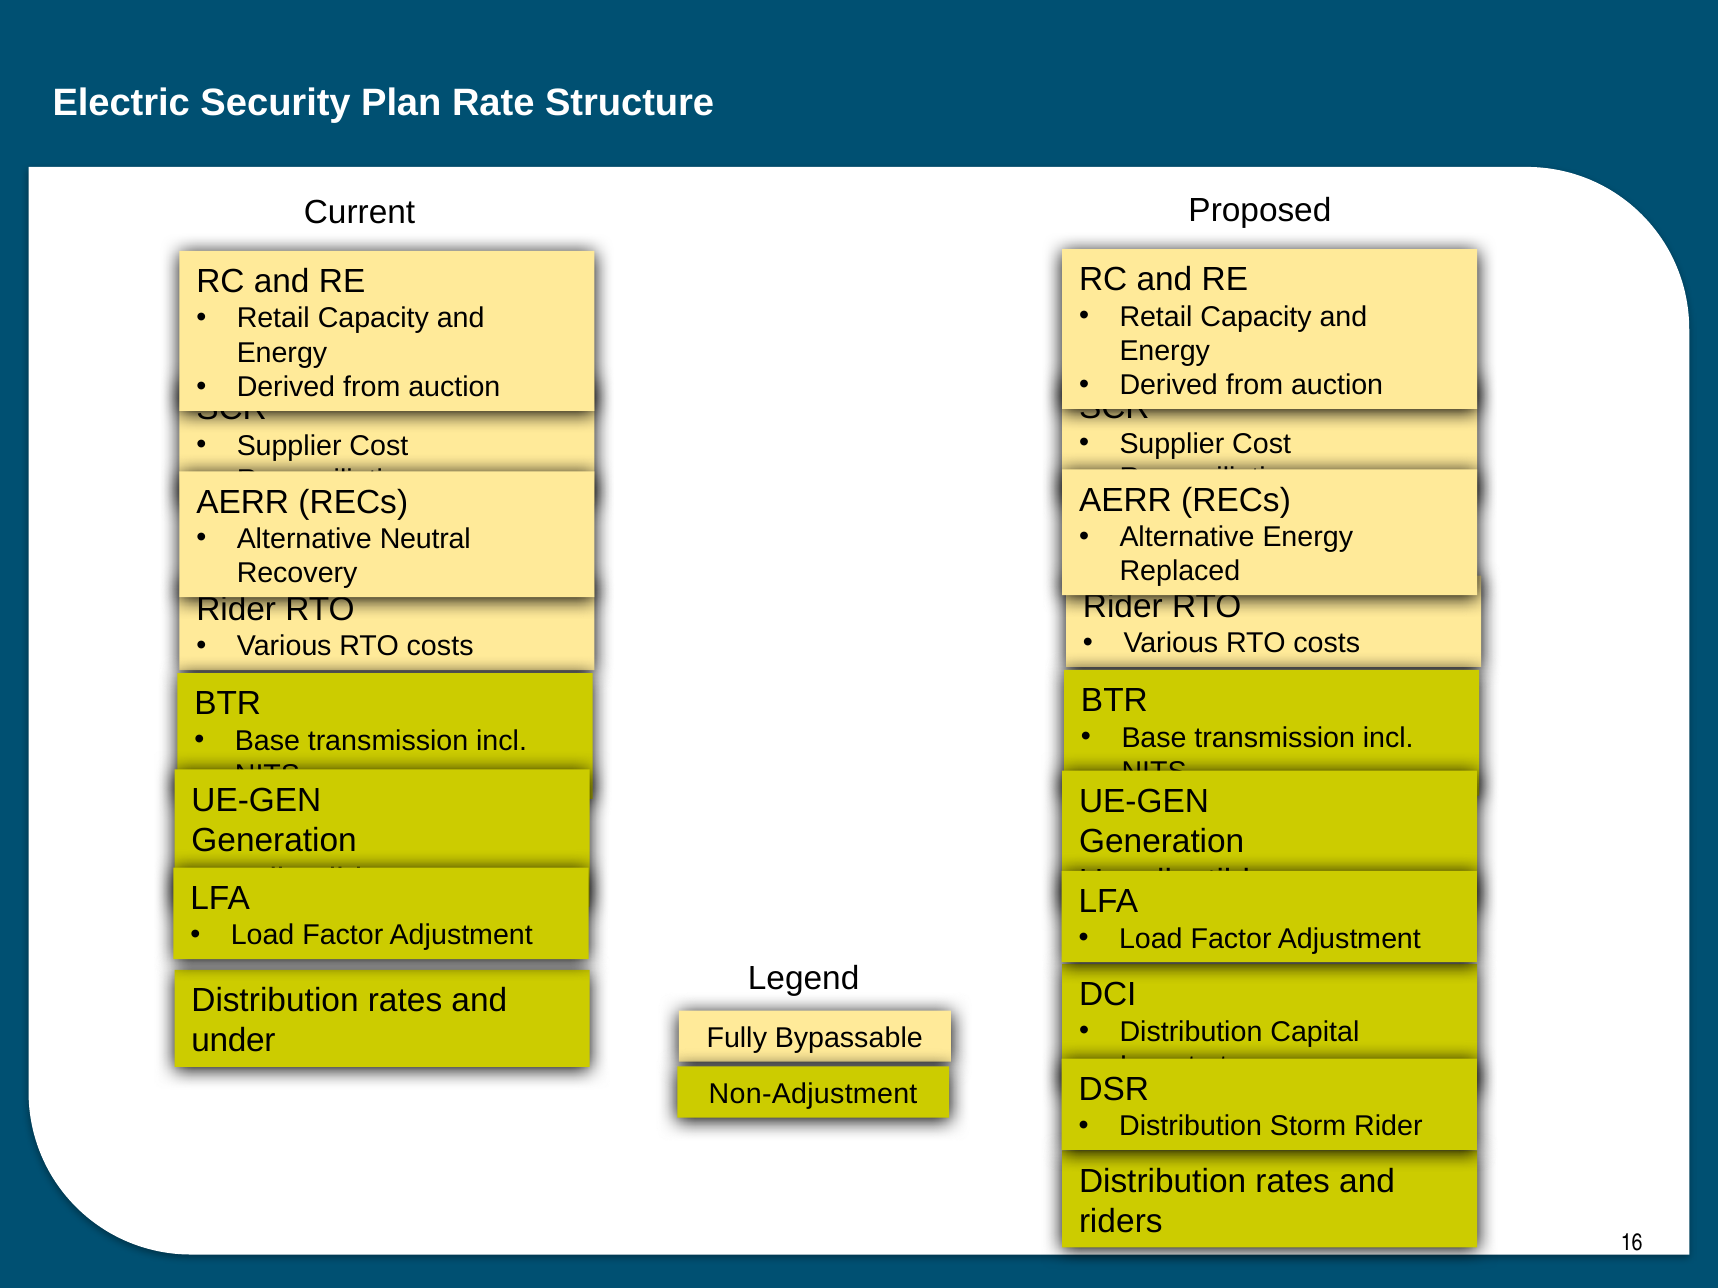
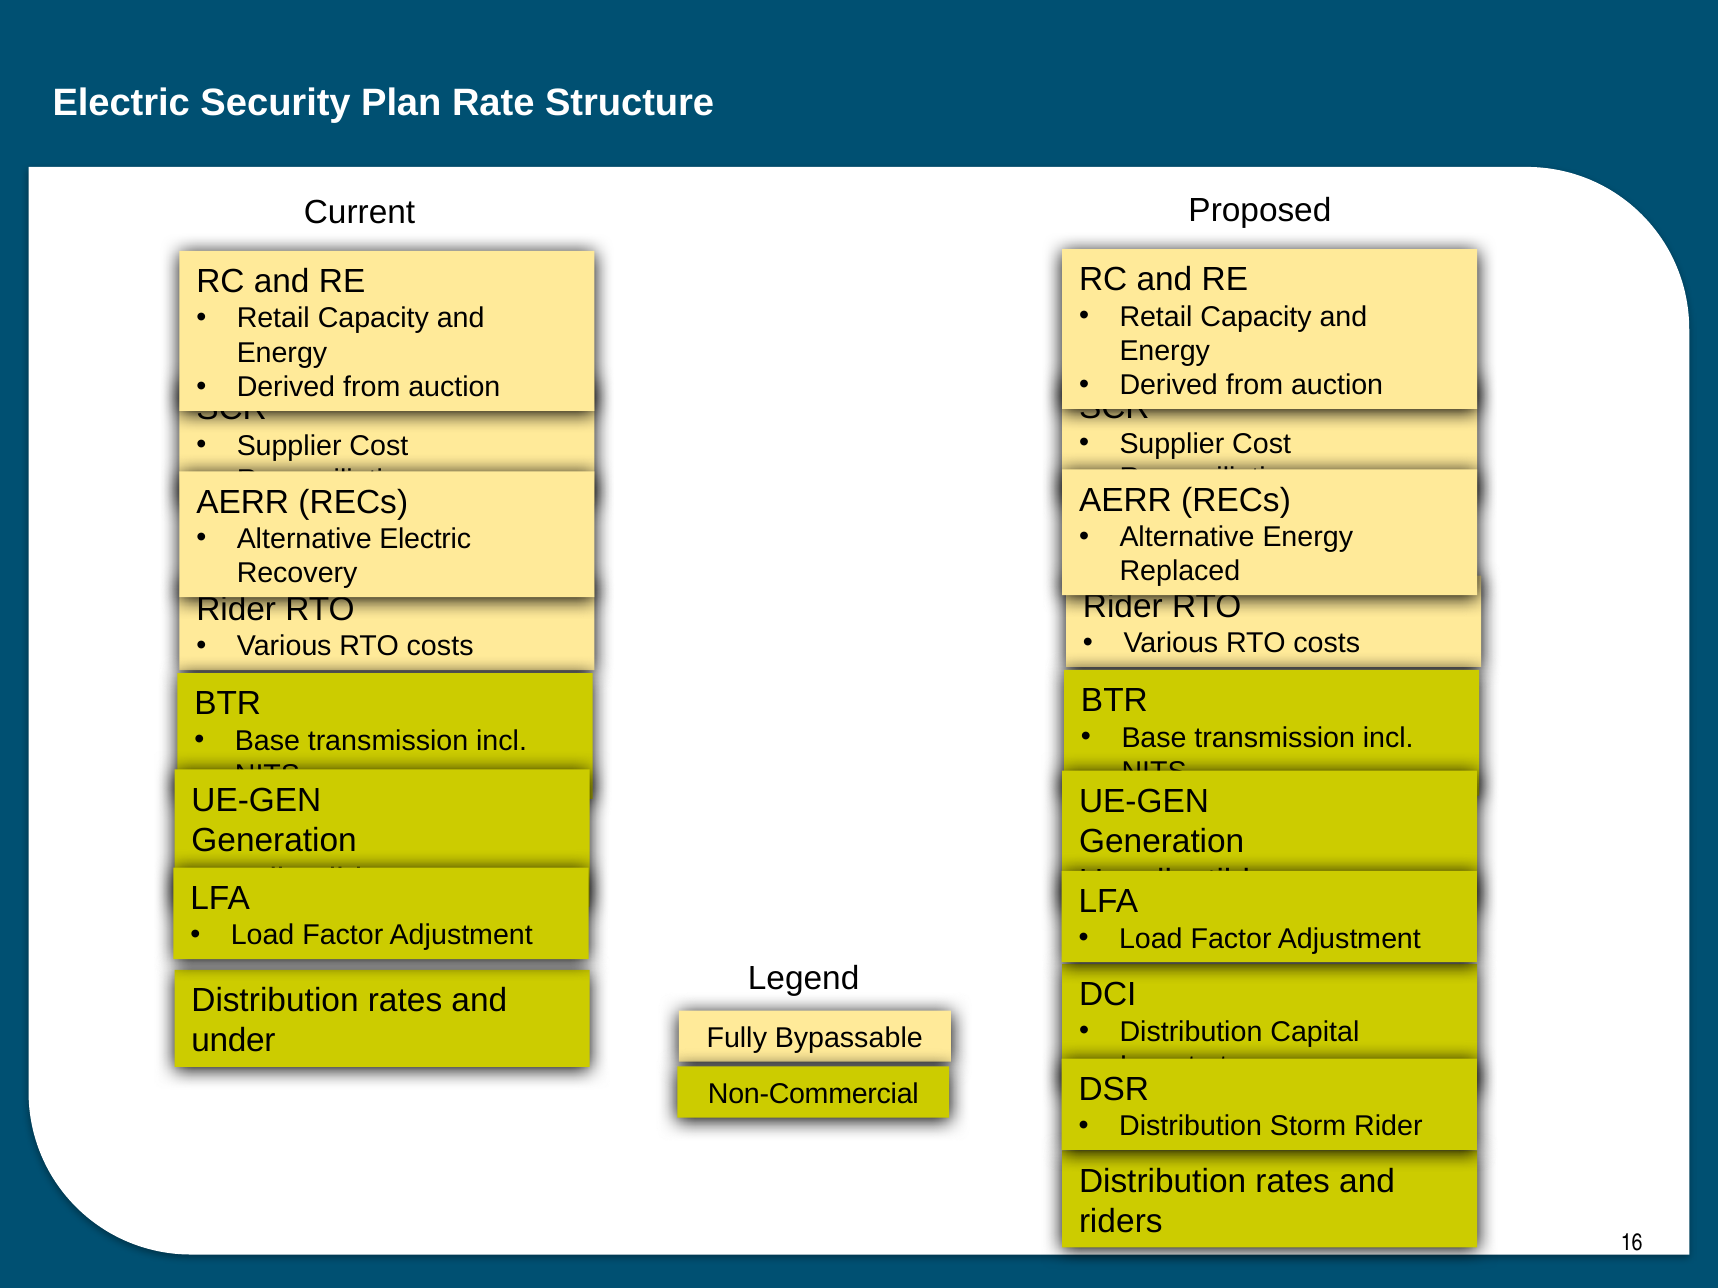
Alternative Neutral: Neutral -> Electric
Non-Adjustment: Non-Adjustment -> Non-Commercial
